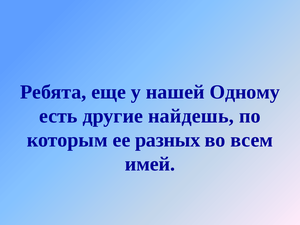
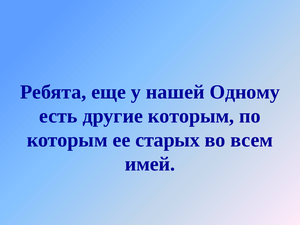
другие найдешь: найдешь -> которым
разных: разных -> старых
